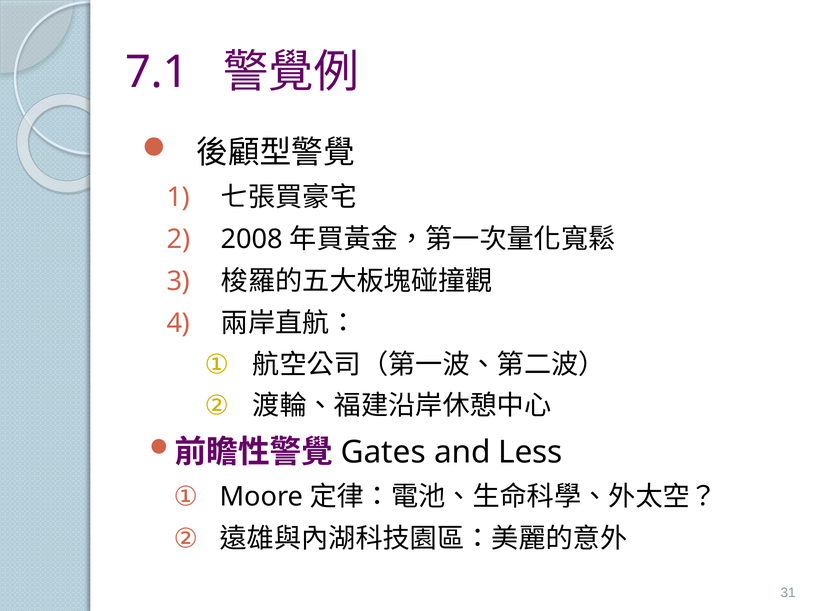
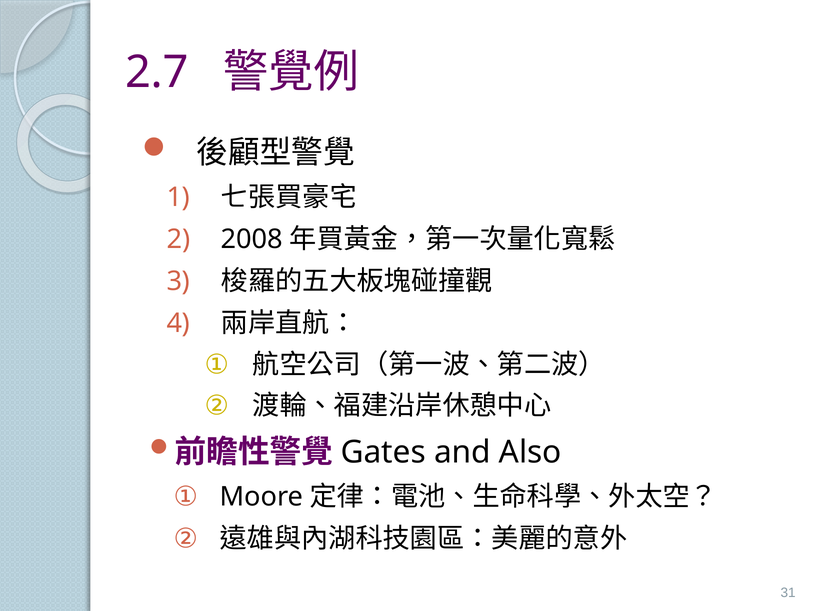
7.1: 7.1 -> 2.7
Less: Less -> Also
